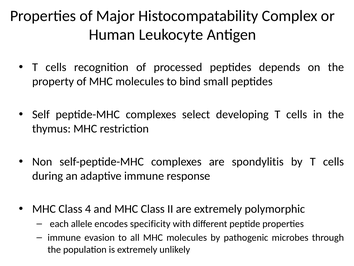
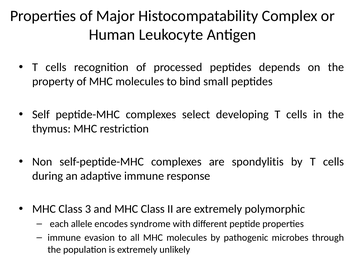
4: 4 -> 3
specificity: specificity -> syndrome
